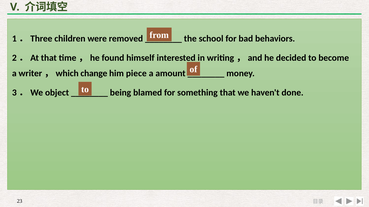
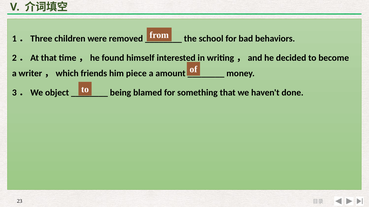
change: change -> friends
